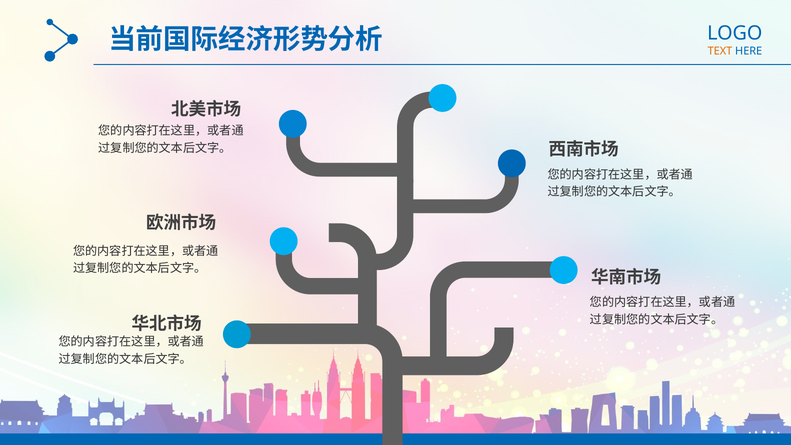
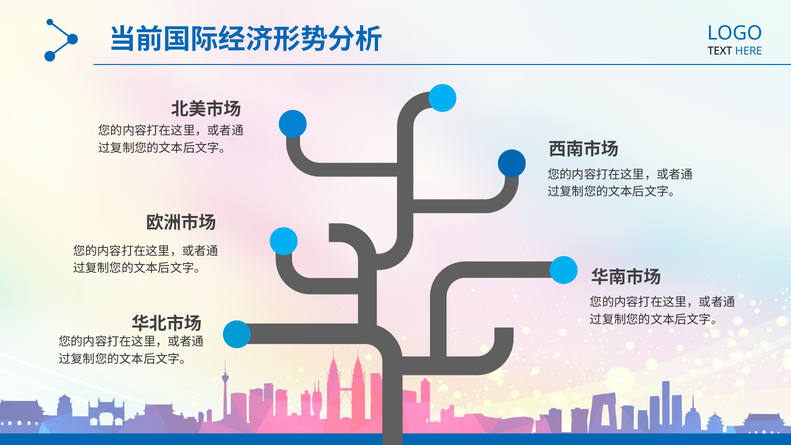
TEXT colour: orange -> black
